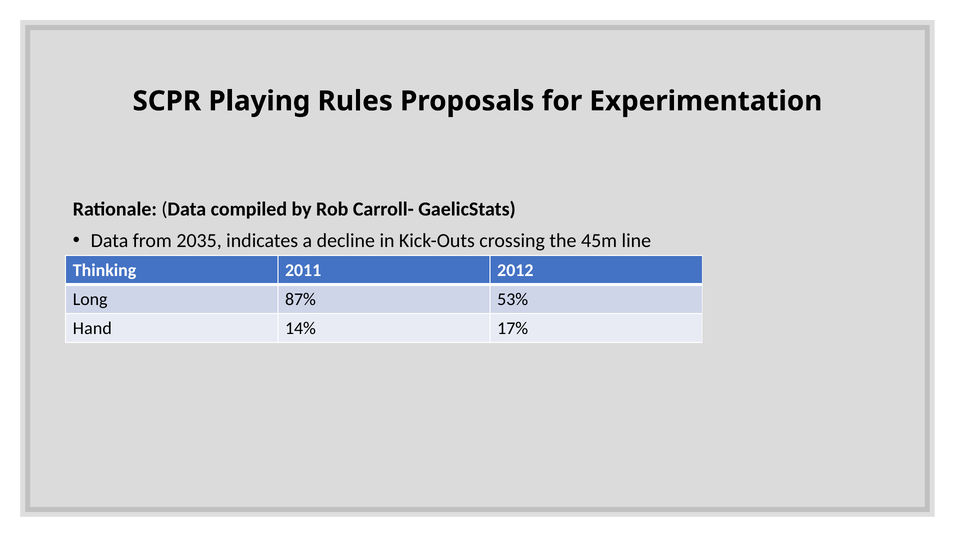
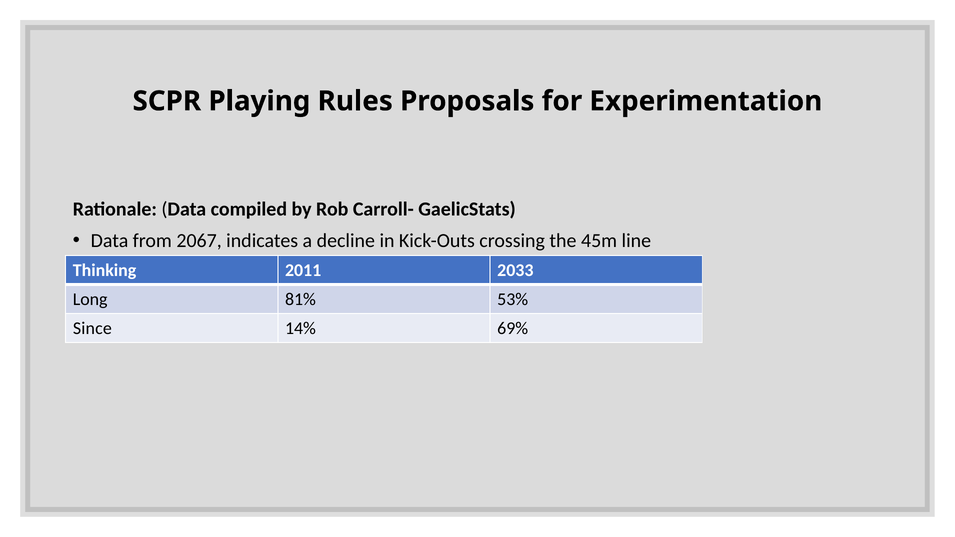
2035: 2035 -> 2067
2012: 2012 -> 2033
87%: 87% -> 81%
Hand: Hand -> Since
17%: 17% -> 69%
